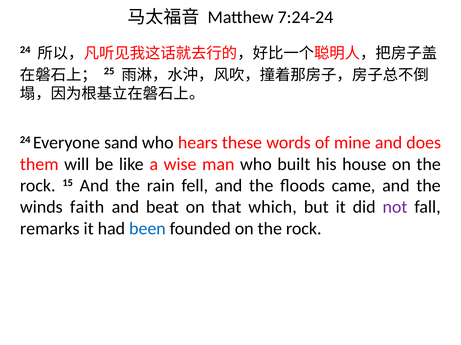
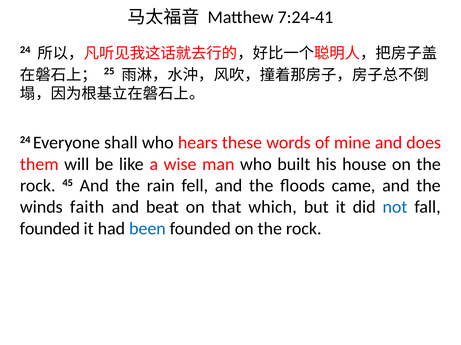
7:24-24: 7:24-24 -> 7:24-41
sand: sand -> shall
15: 15 -> 45
not colour: purple -> blue
remarks at (50, 229): remarks -> founded
